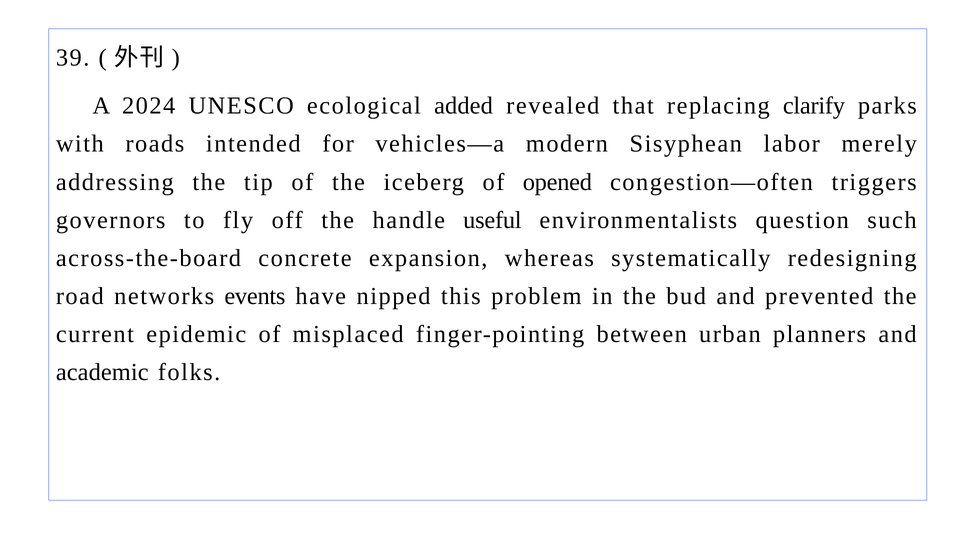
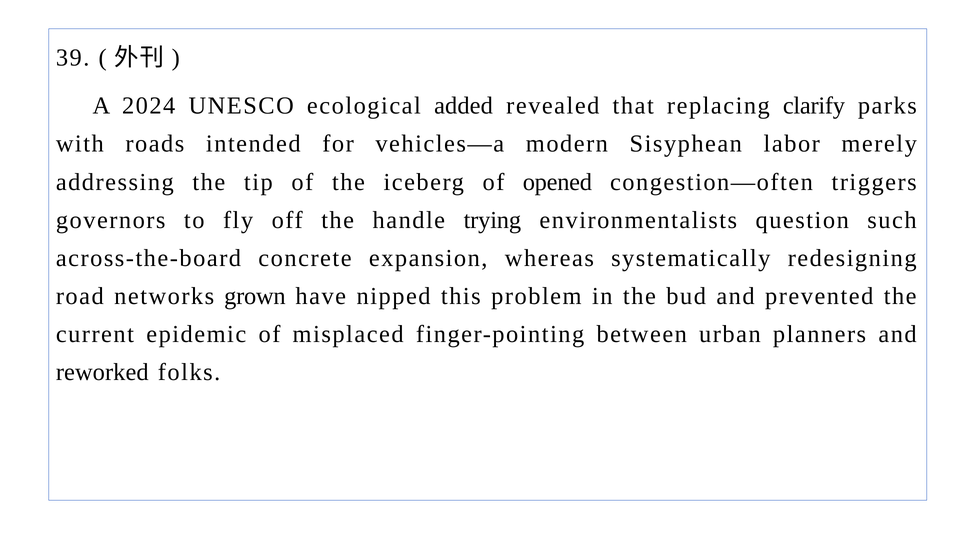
useful: useful -> trying
events: events -> grown
academic: academic -> reworked
